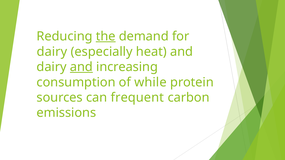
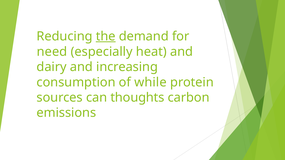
dairy at (52, 52): dairy -> need
and at (81, 67) underline: present -> none
frequent: frequent -> thoughts
